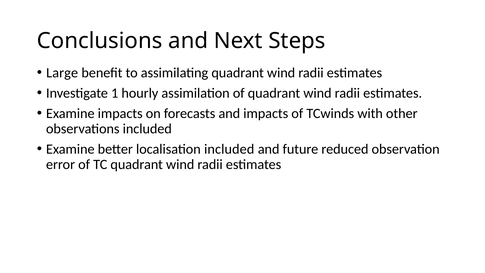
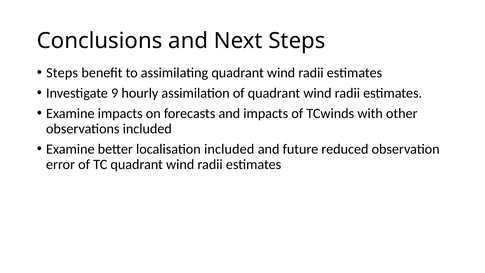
Large at (62, 73): Large -> Steps
1: 1 -> 9
